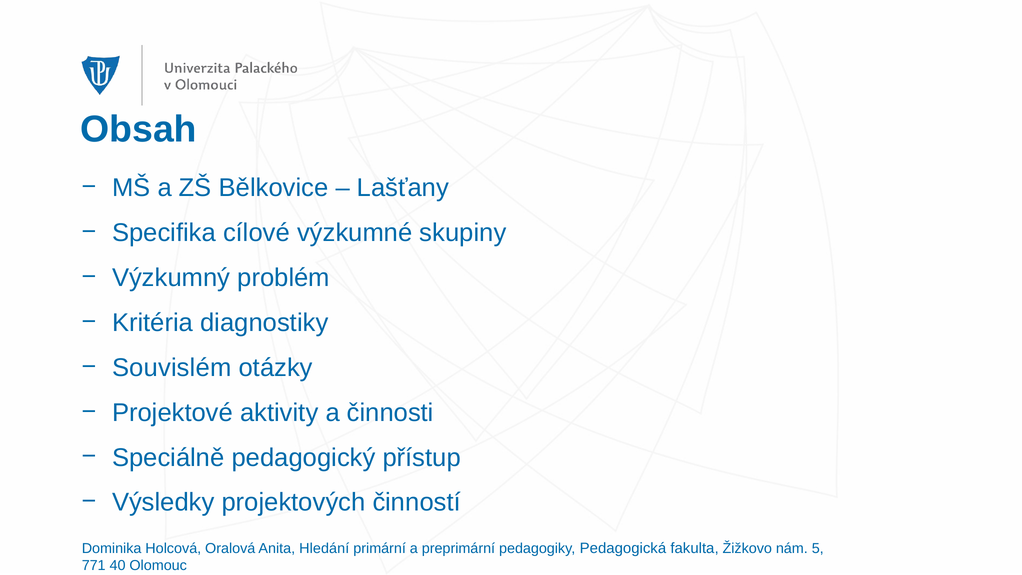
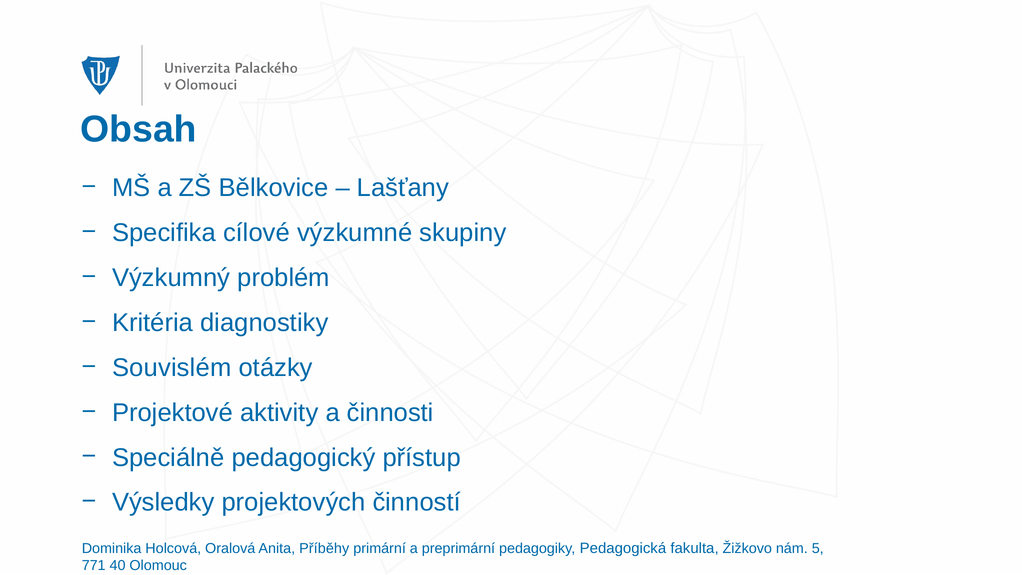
Hledání: Hledání -> Příběhy
